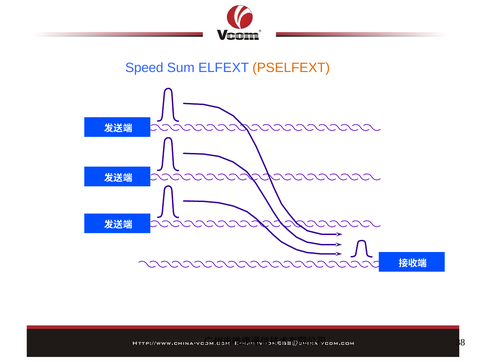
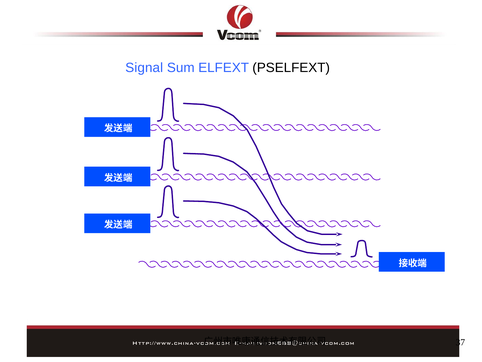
Speed: Speed -> Signal
PSELFEXT colour: orange -> black
38: 38 -> 37
